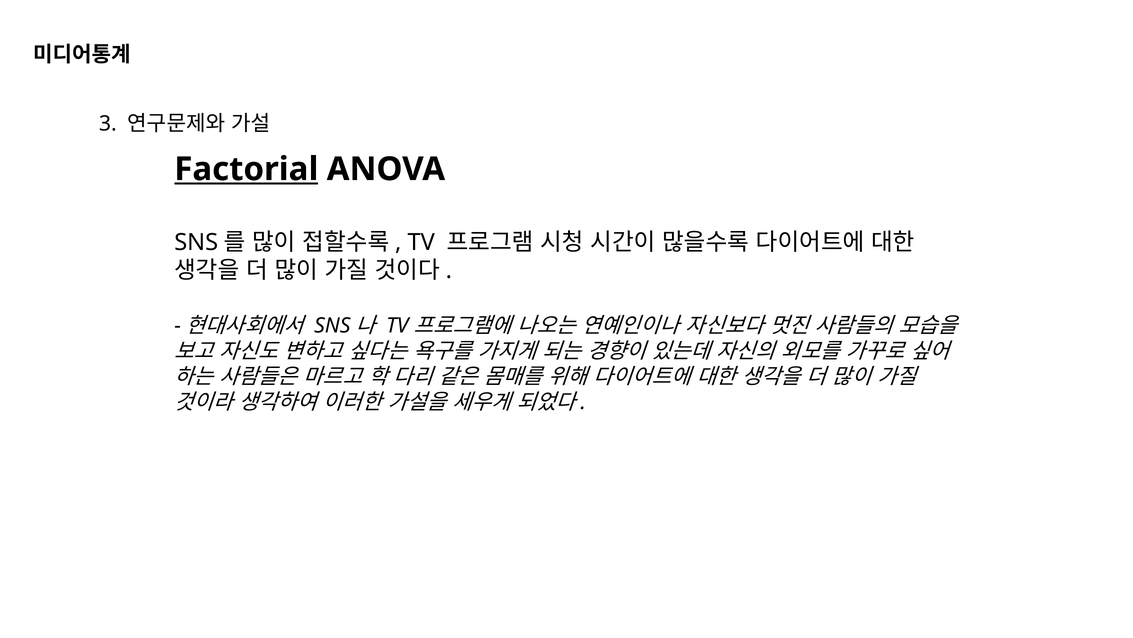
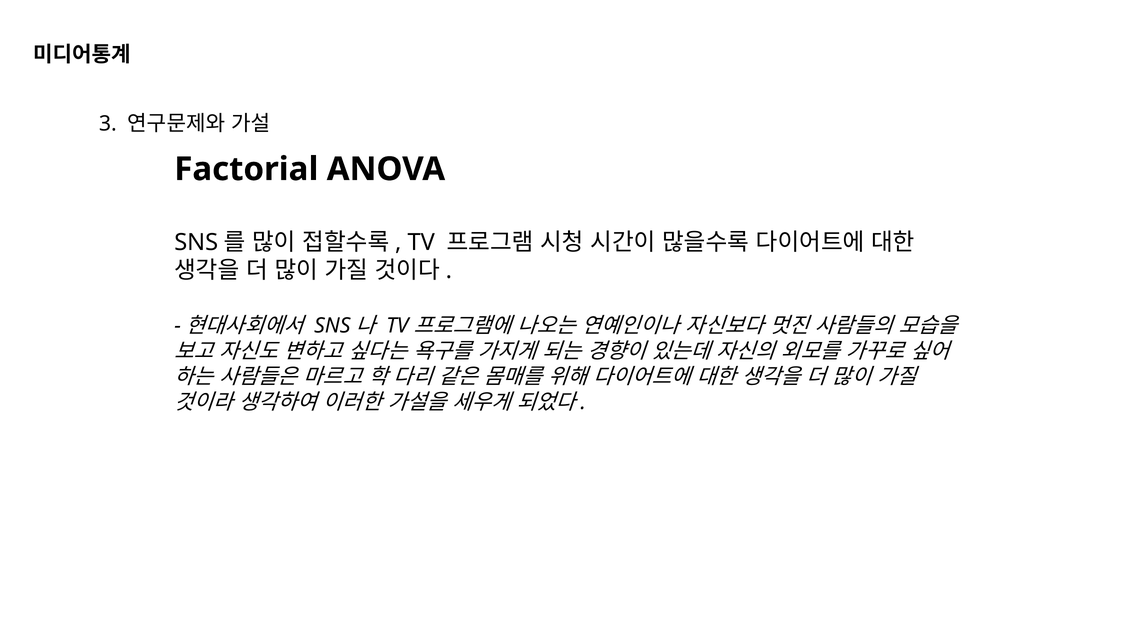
Factorial underline: present -> none
